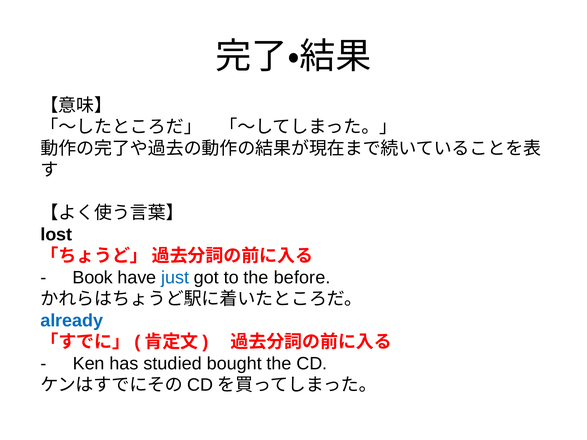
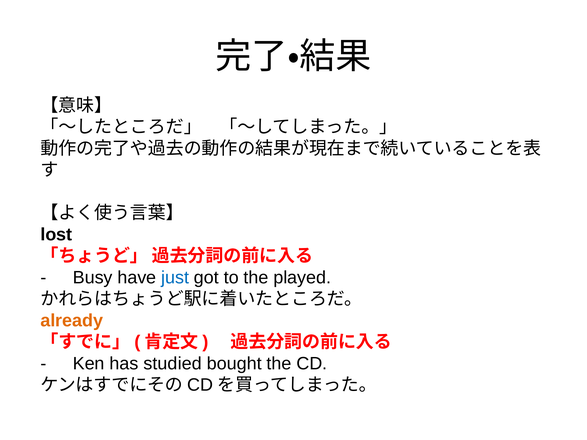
Book: Book -> Busy
before: before -> played
already colour: blue -> orange
